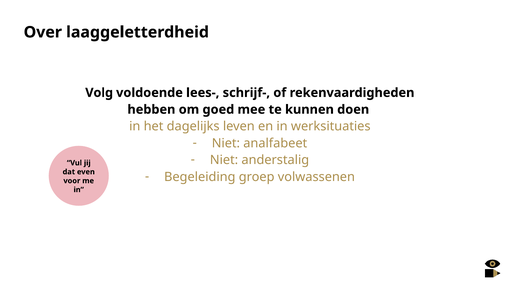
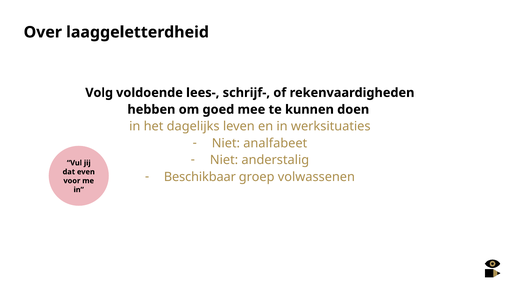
Begeleiding: Begeleiding -> Beschikbaar
